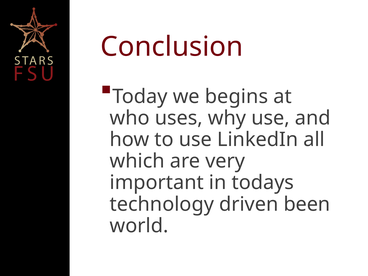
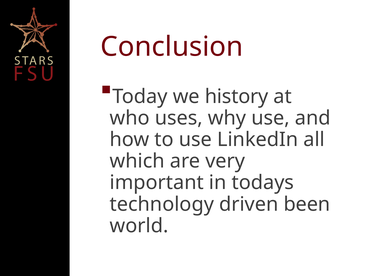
begins: begins -> history
